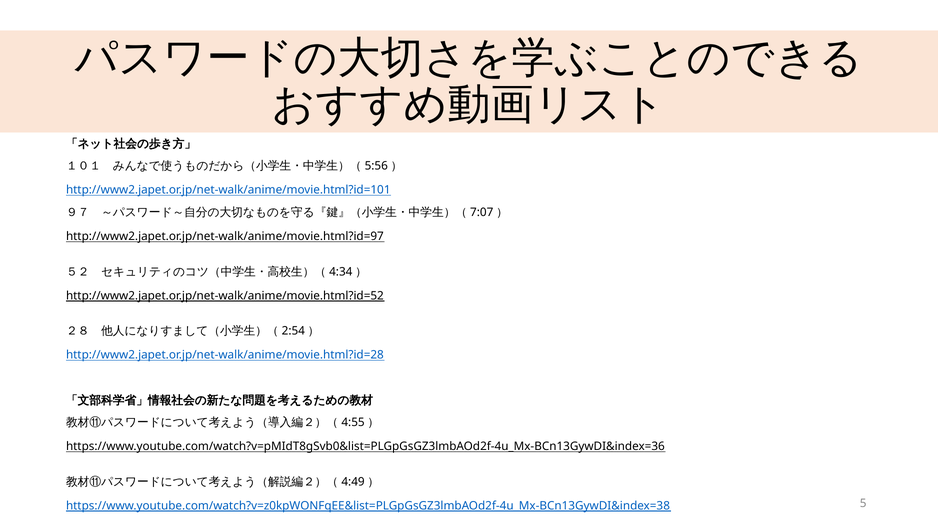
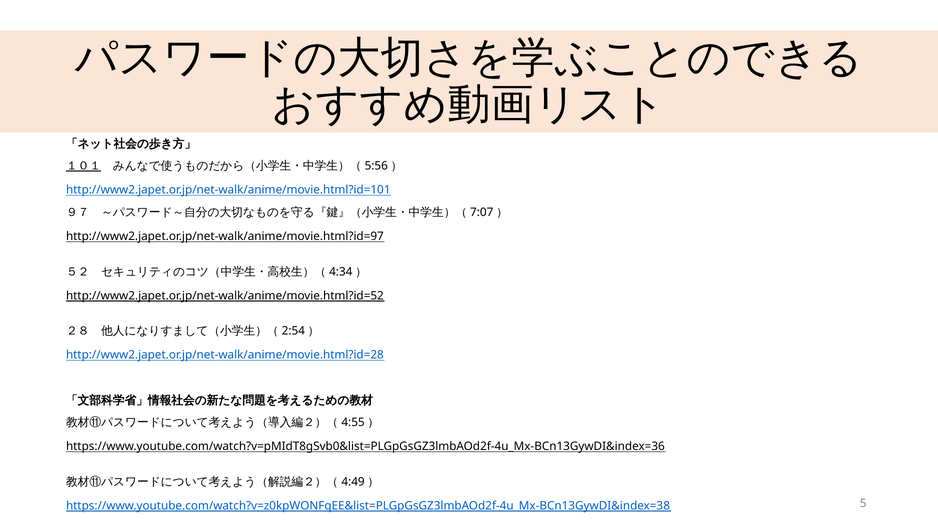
１０１ underline: none -> present
